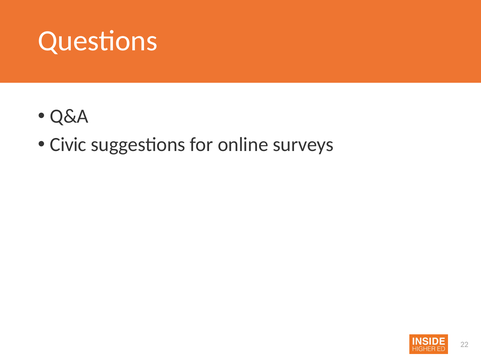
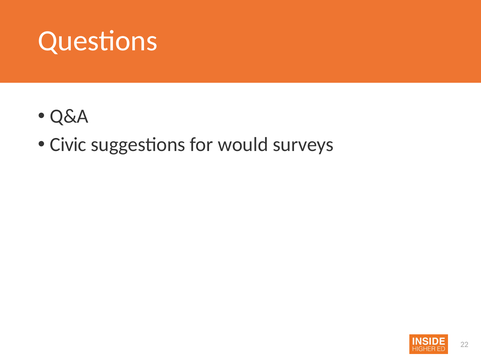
online: online -> would
